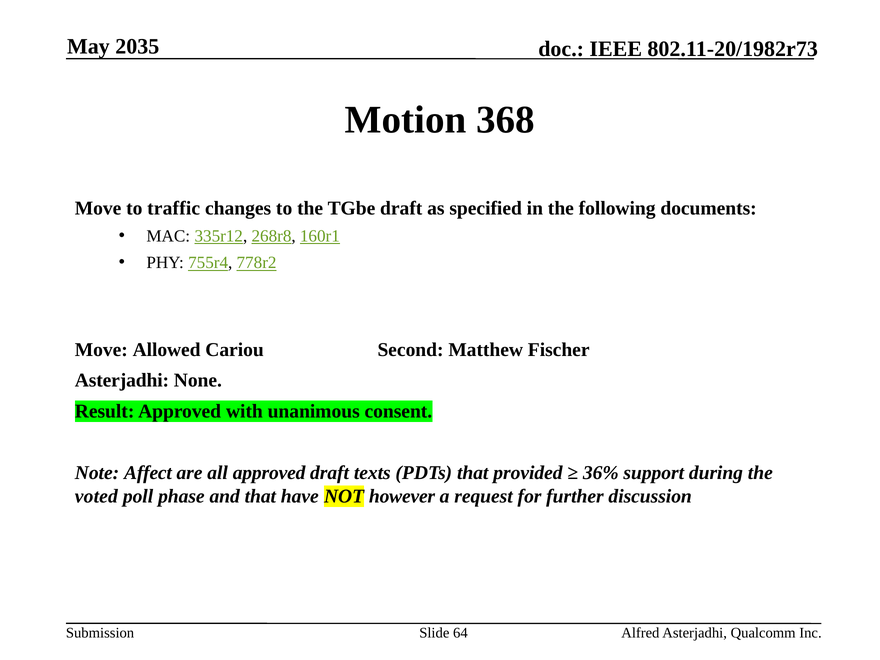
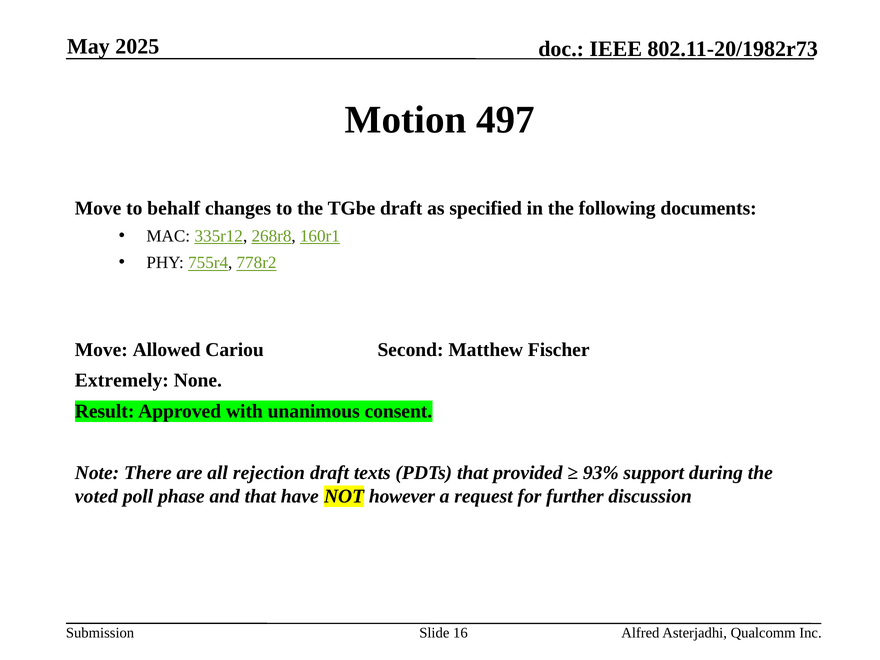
2035: 2035 -> 2025
368: 368 -> 497
traffic: traffic -> behalf
Asterjadhi at (122, 381): Asterjadhi -> Extremely
Affect: Affect -> There
all approved: approved -> rejection
36%: 36% -> 93%
64: 64 -> 16
